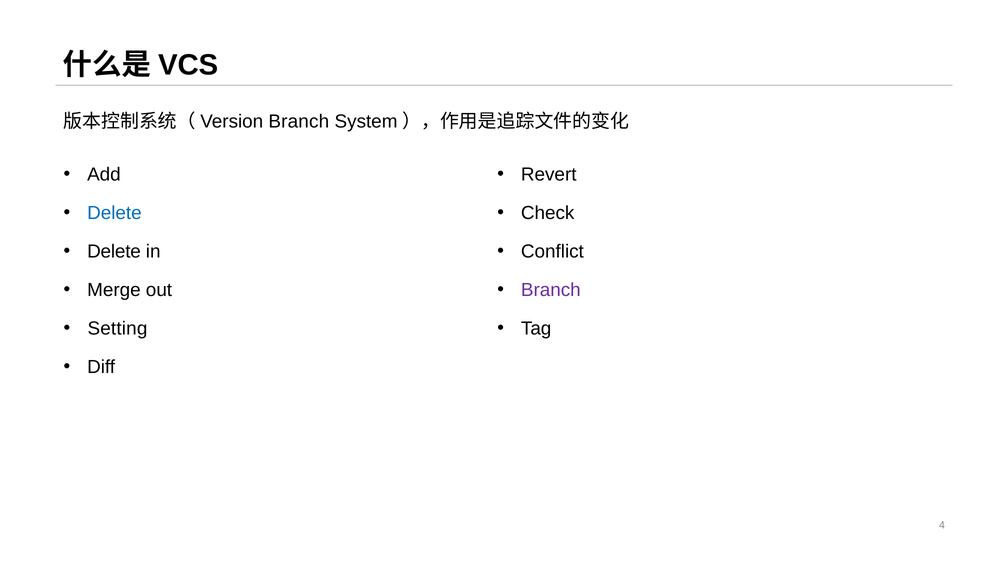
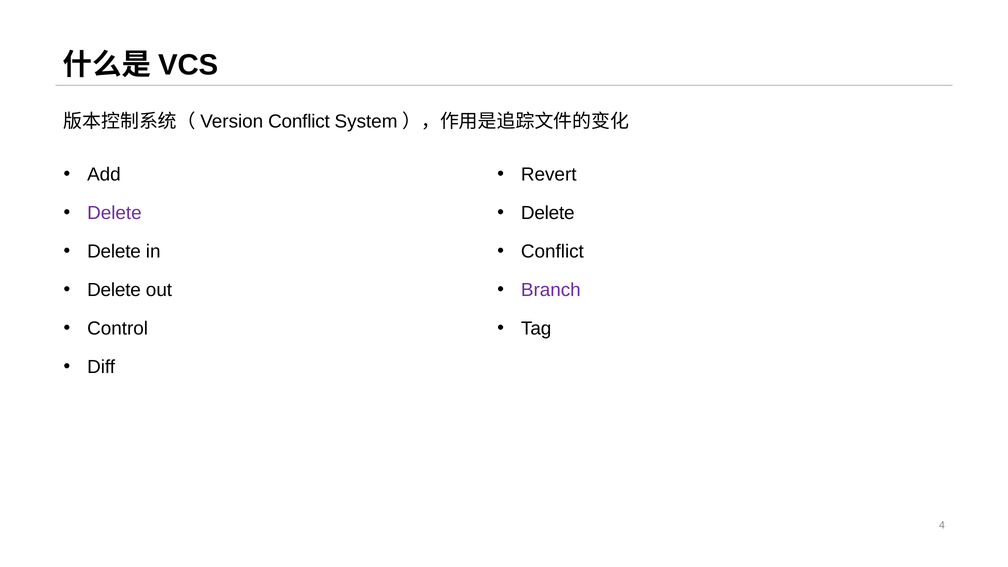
Branch at (299, 122): Branch -> Conflict
Check at (548, 213): Check -> Delete
Delete at (114, 213) colour: blue -> purple
Merge at (114, 290): Merge -> Delete
Setting: Setting -> Control
